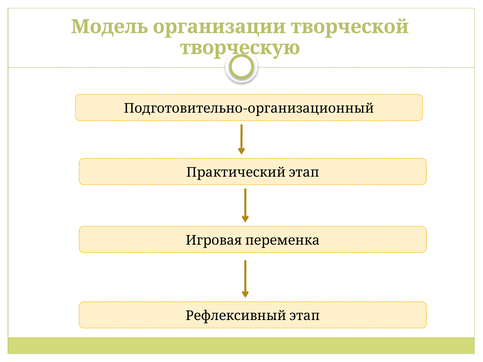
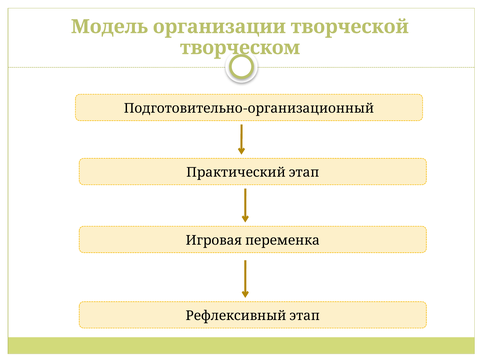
творческую: творческую -> творческом
